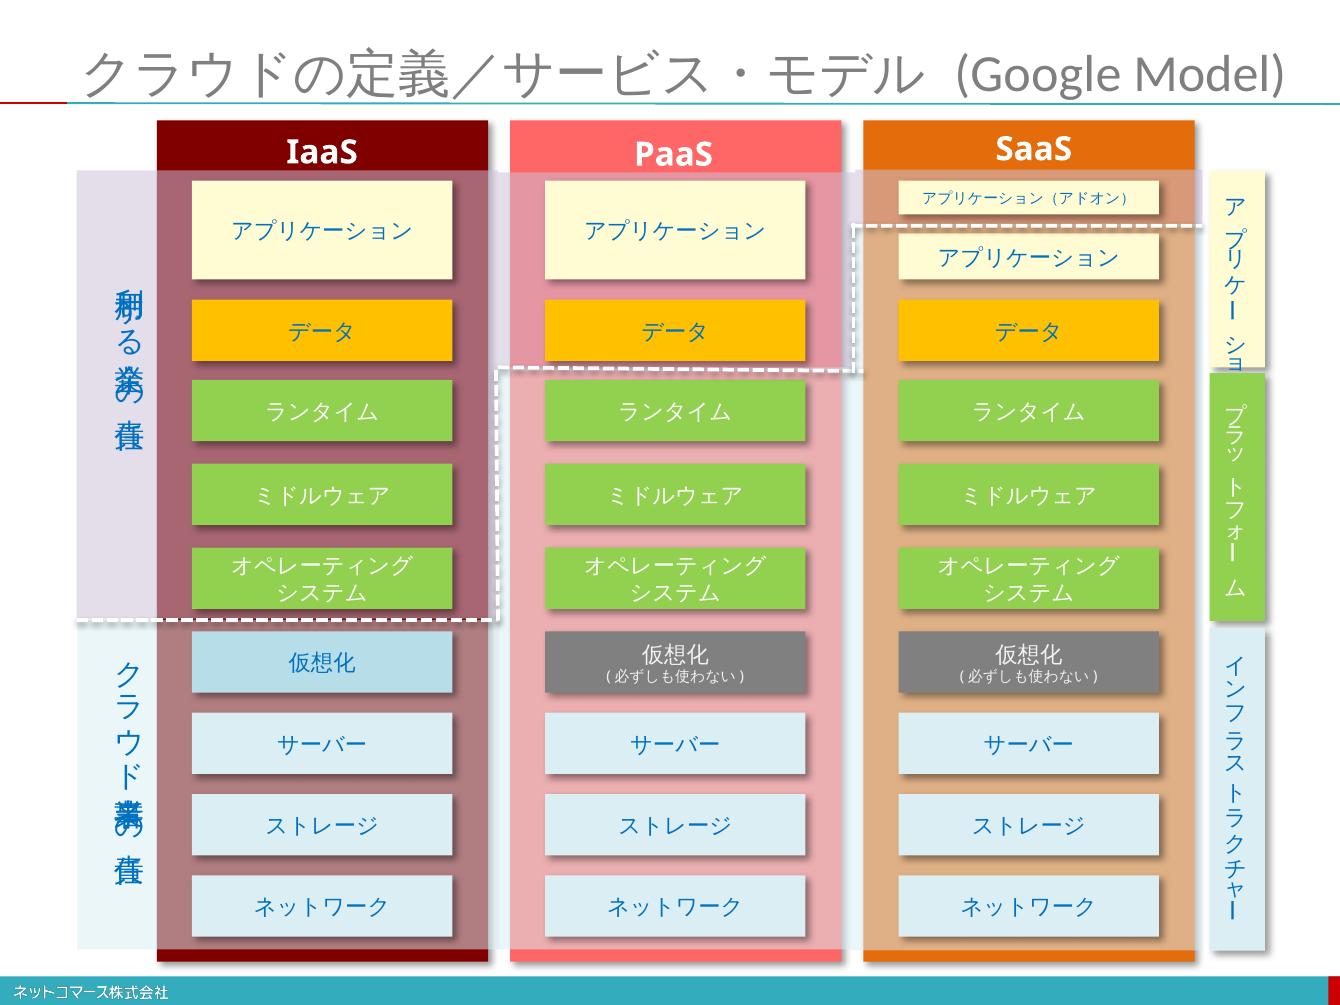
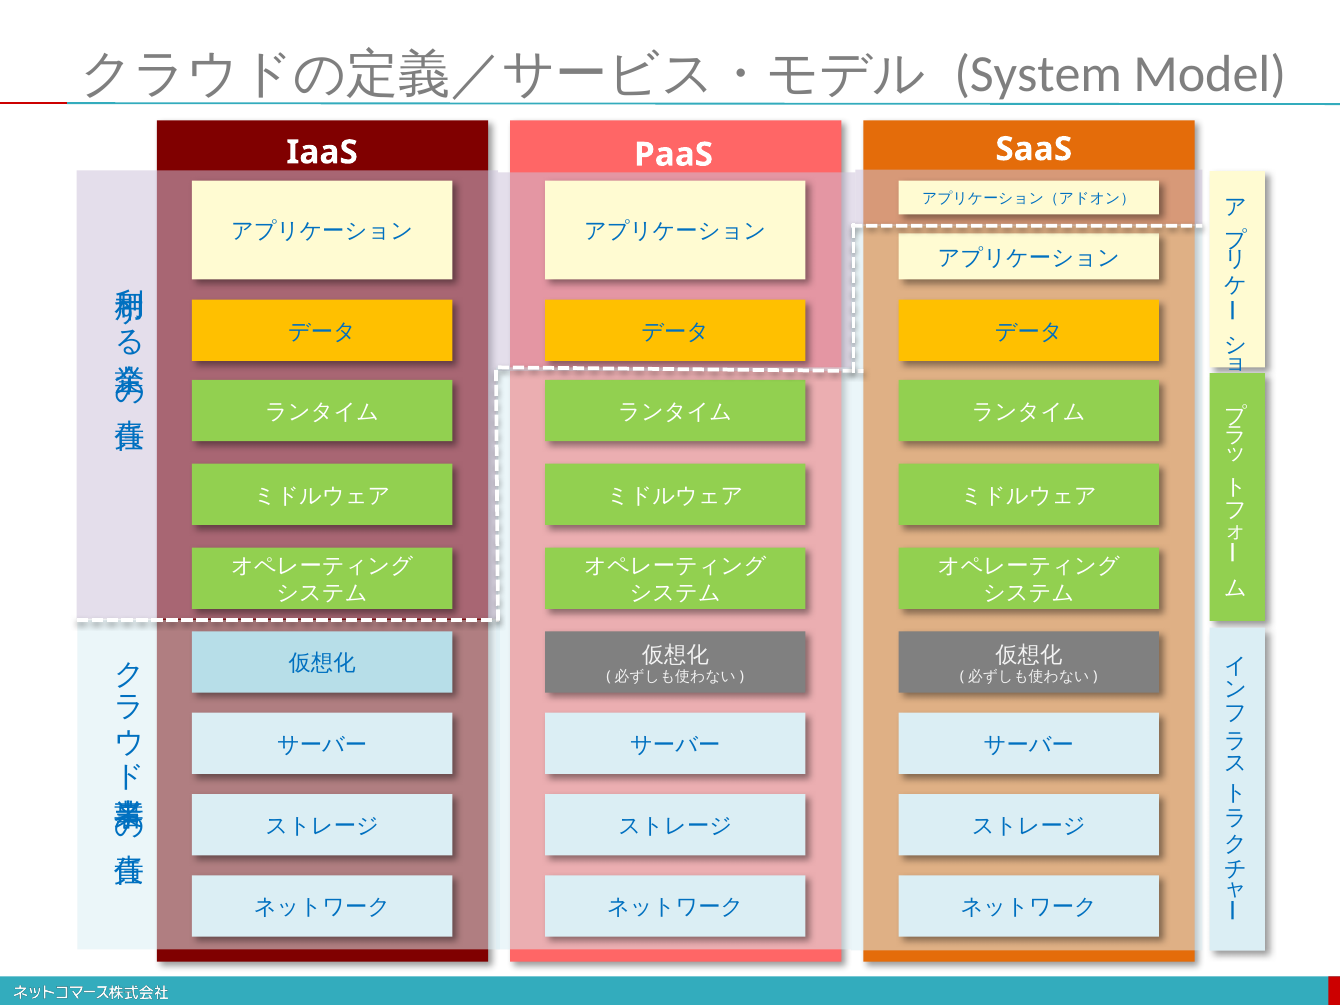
Google: Google -> System
